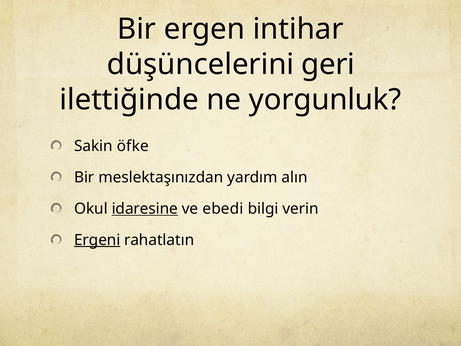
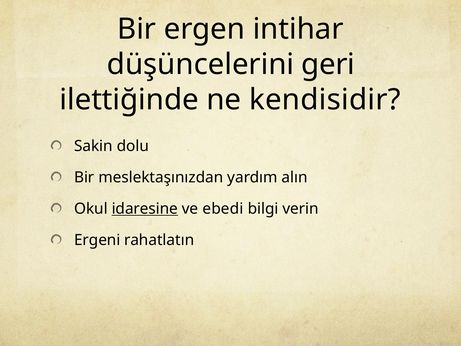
yorgunluk: yorgunluk -> kendisidir
öfke: öfke -> dolu
Ergeni underline: present -> none
